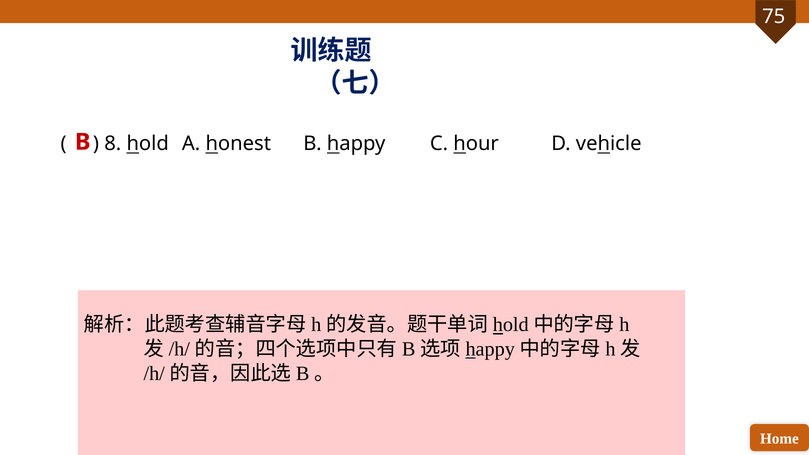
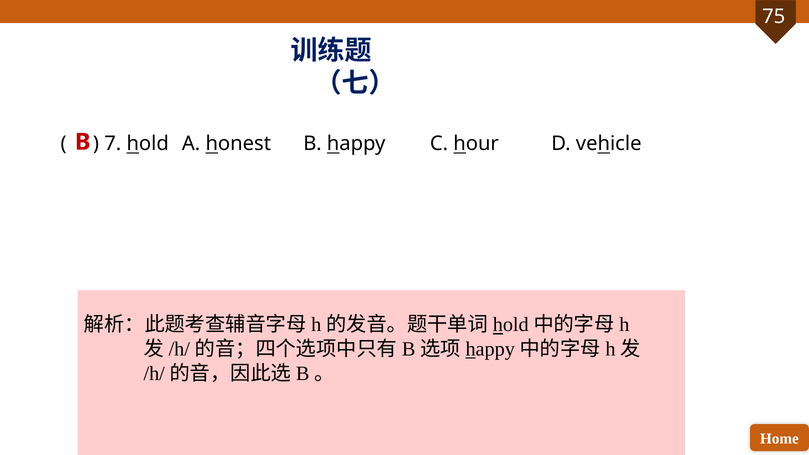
8: 8 -> 7
